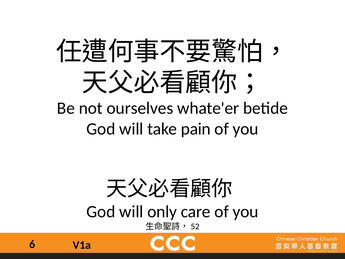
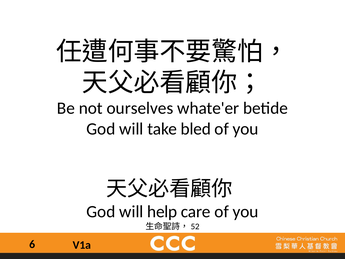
pain: pain -> bled
only: only -> help
